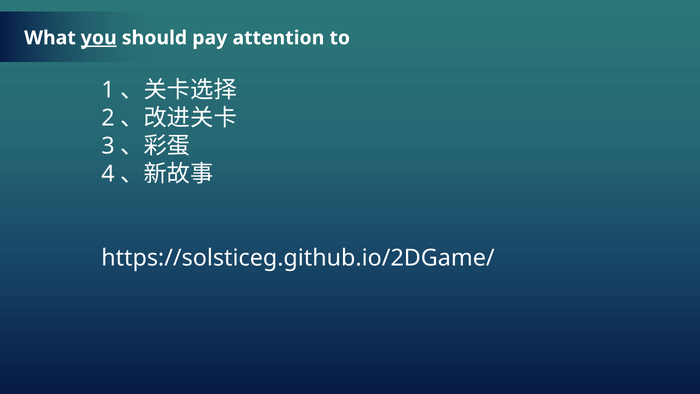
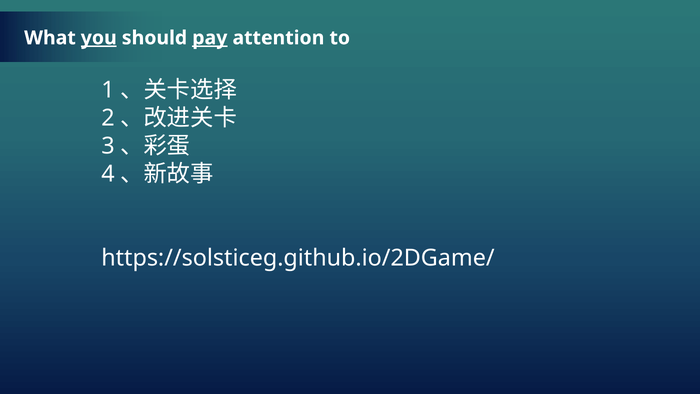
pay underline: none -> present
